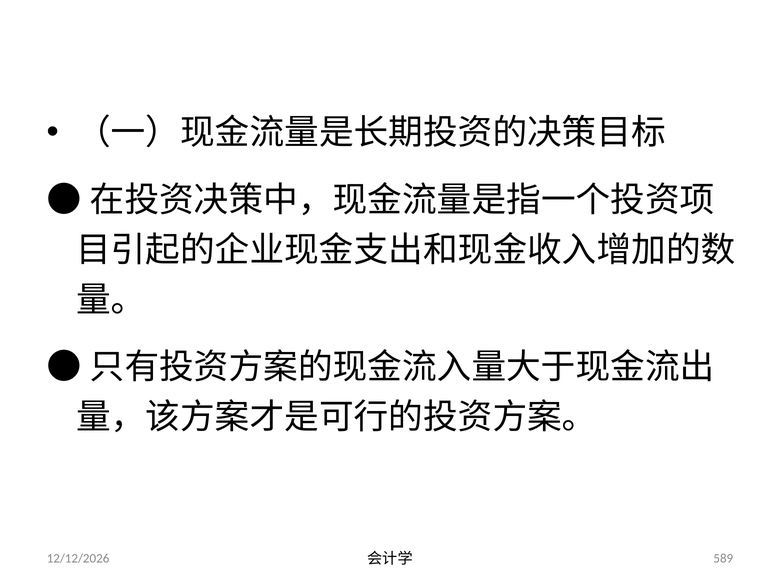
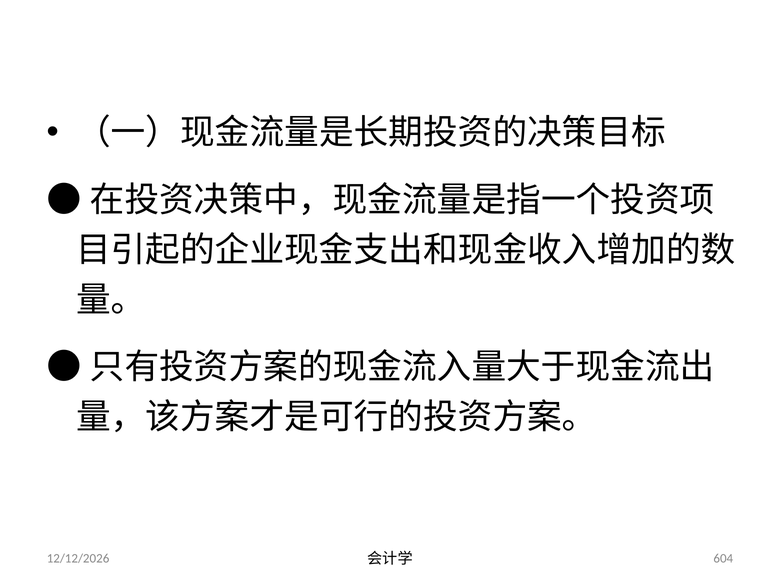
589: 589 -> 604
